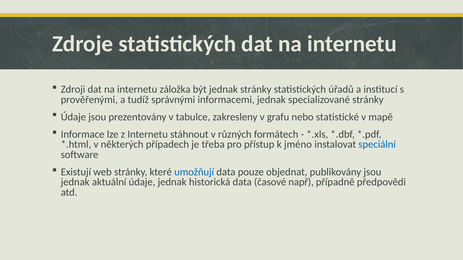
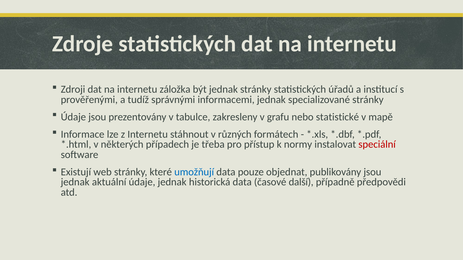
jméno: jméno -> normy
speciální colour: blue -> red
např: např -> další
